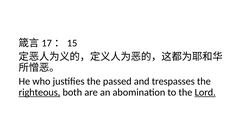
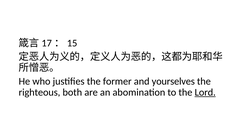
passed: passed -> former
trespasses: trespasses -> yourselves
righteous underline: present -> none
